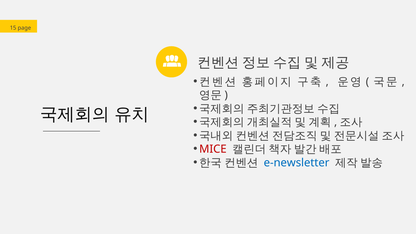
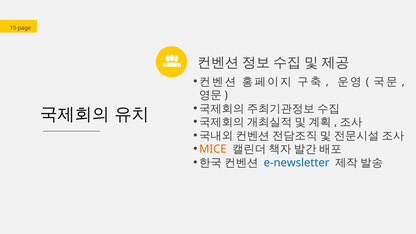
MICE colour: red -> orange
